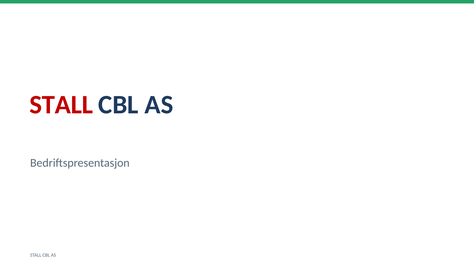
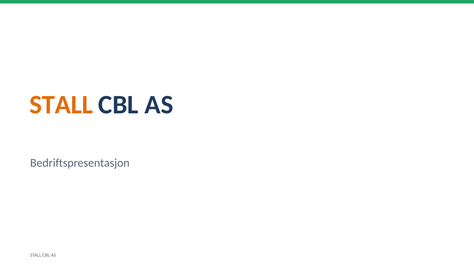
STALL at (61, 105) colour: red -> orange
